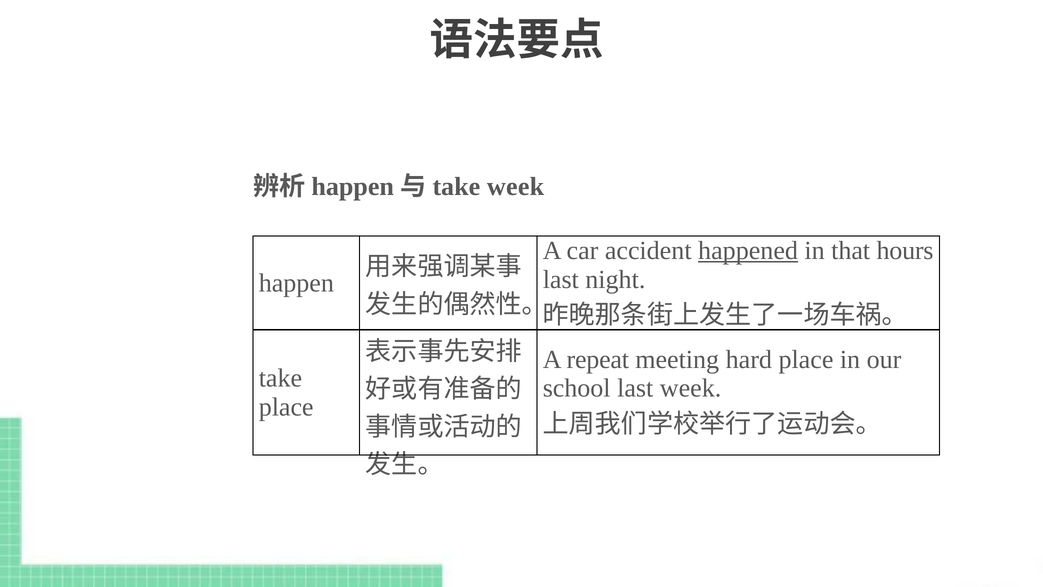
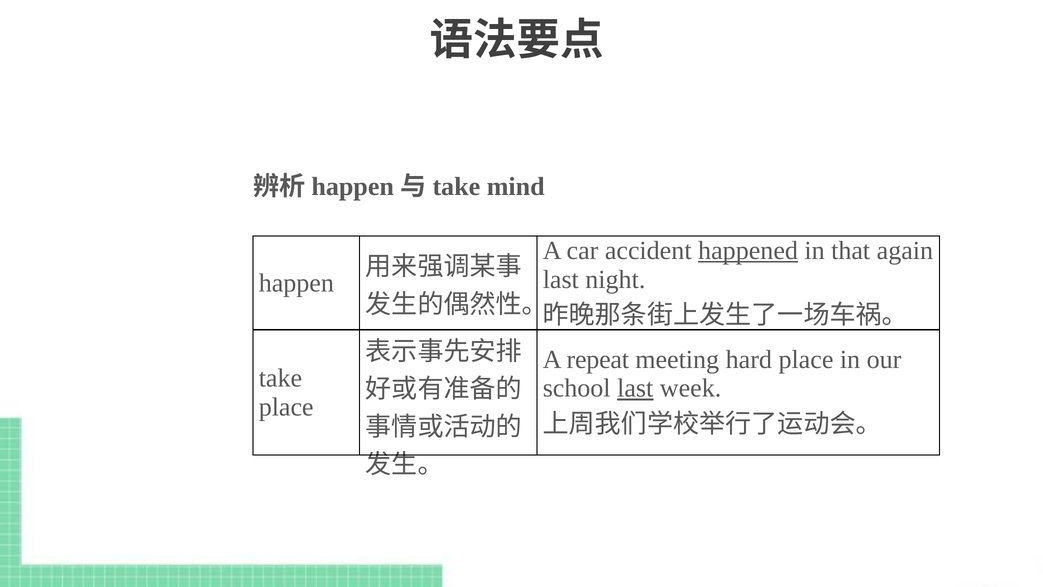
week at (516, 187): week -> mind
hours: hours -> again
last at (635, 388) underline: none -> present
